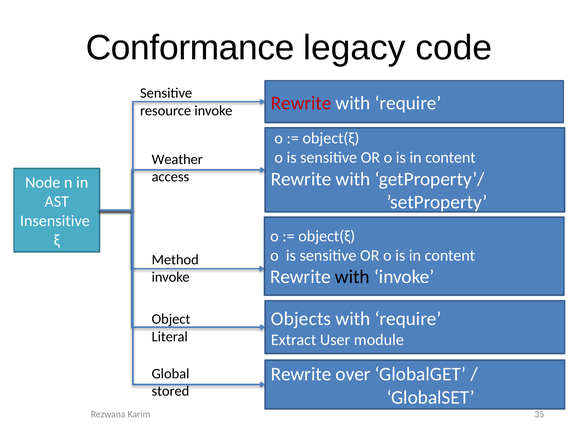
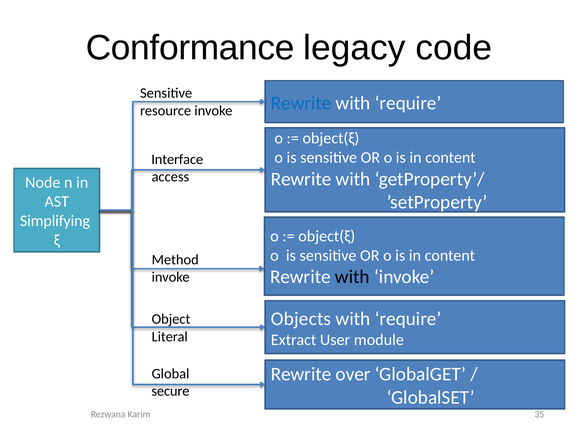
Rewrite at (301, 103) colour: red -> blue
Weather: Weather -> Interface
Insensitive: Insensitive -> Simplifying
stored: stored -> secure
